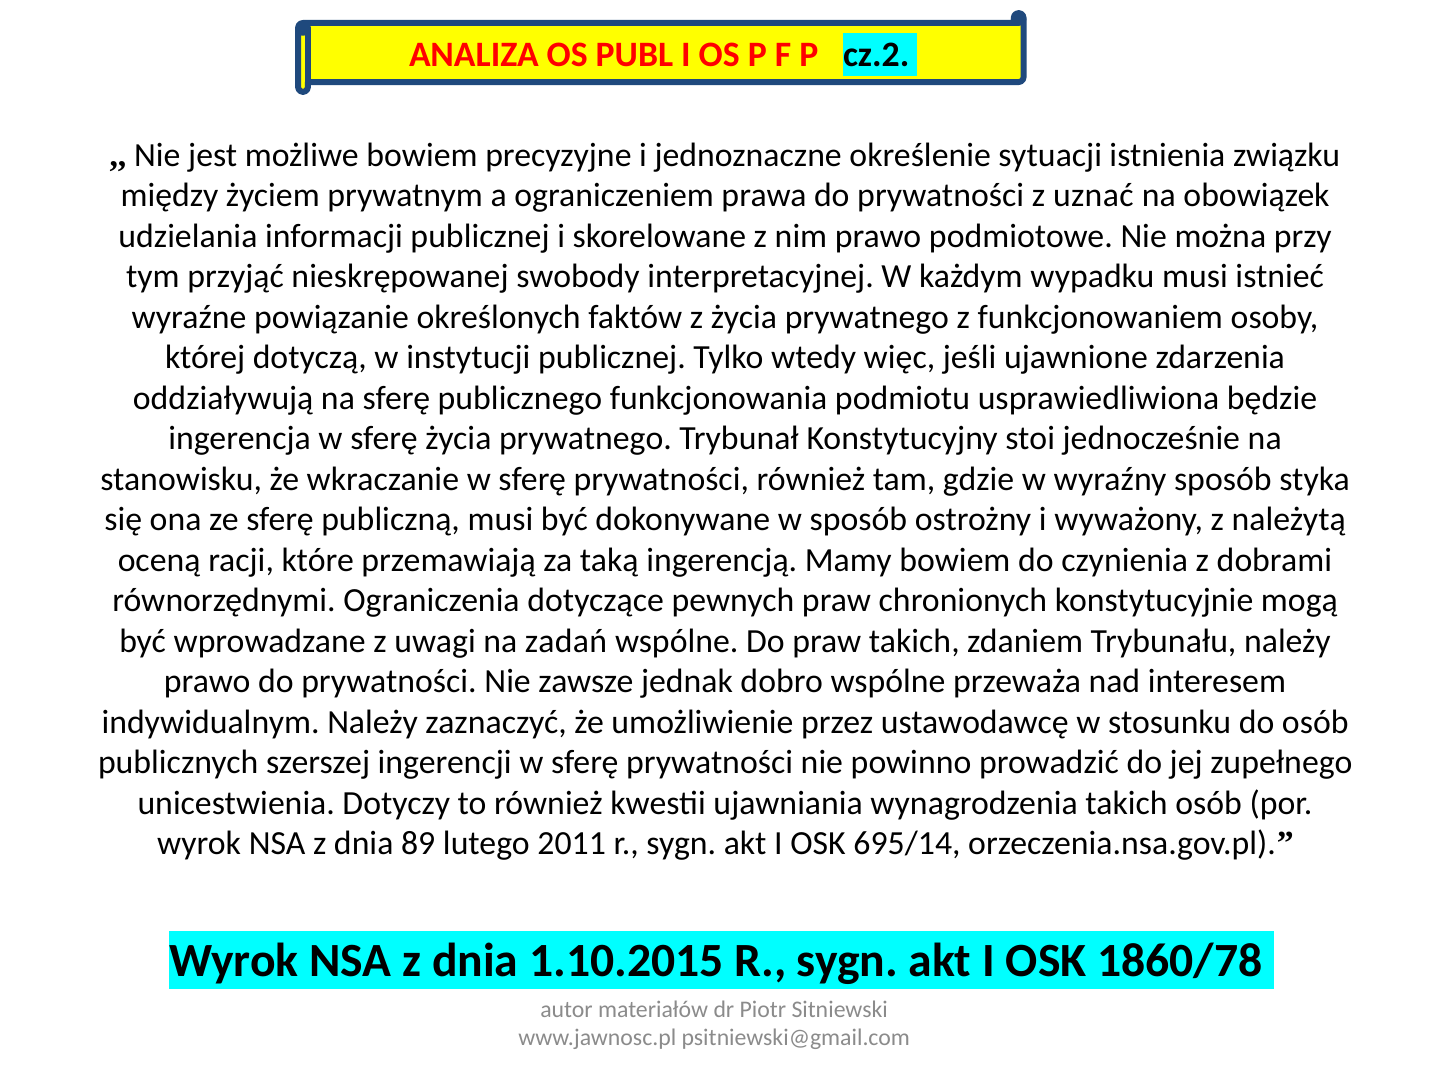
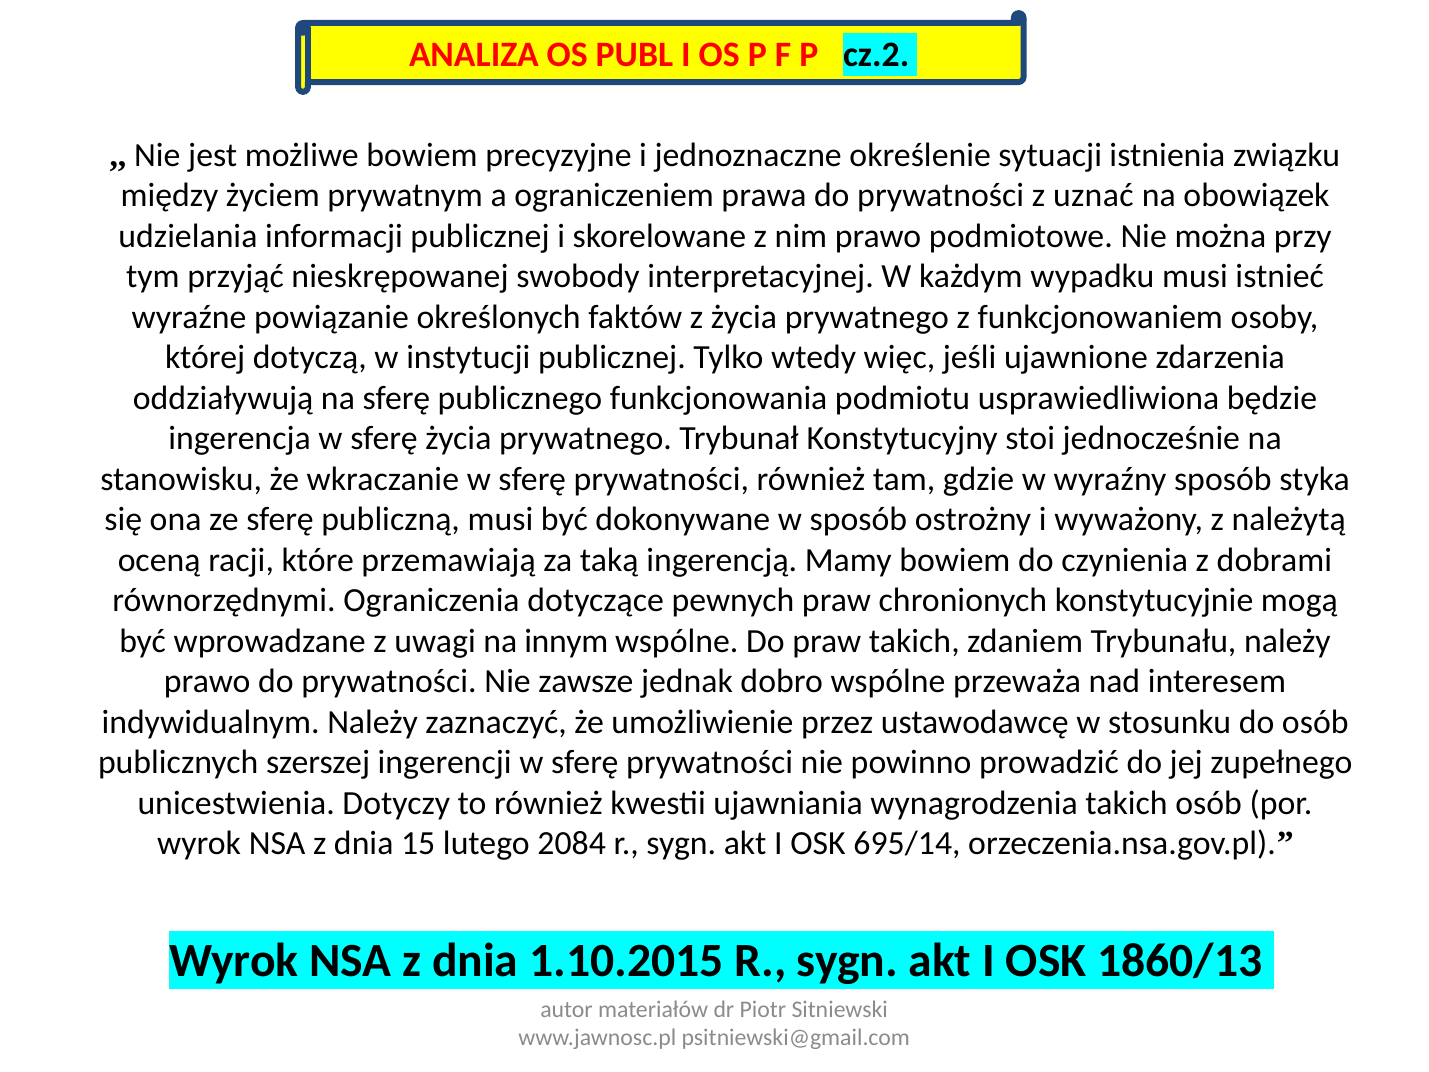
zadań: zadań -> innym
89: 89 -> 15
2011: 2011 -> 2084
1860/78: 1860/78 -> 1860/13
